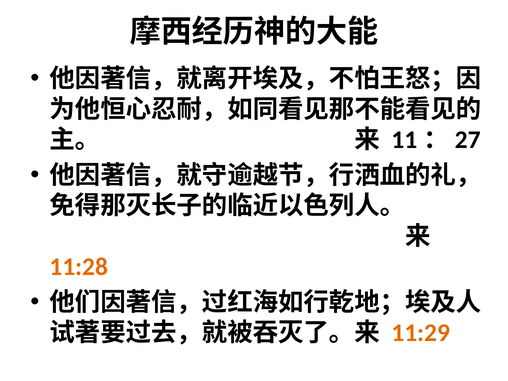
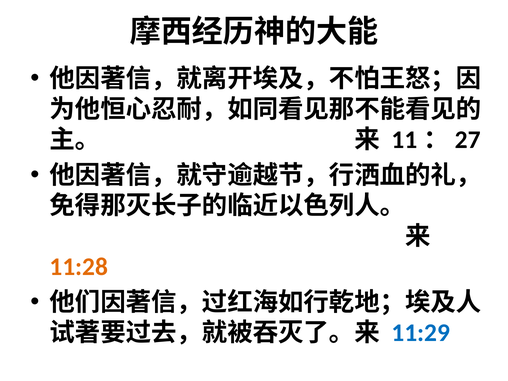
11:29 colour: orange -> blue
